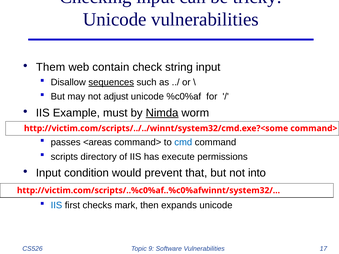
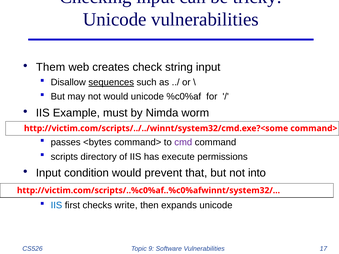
contain: contain -> creates
not adjust: adjust -> would
Nimda underline: present -> none
<areas: <areas -> <bytes
cmd colour: blue -> purple
mark: mark -> write
